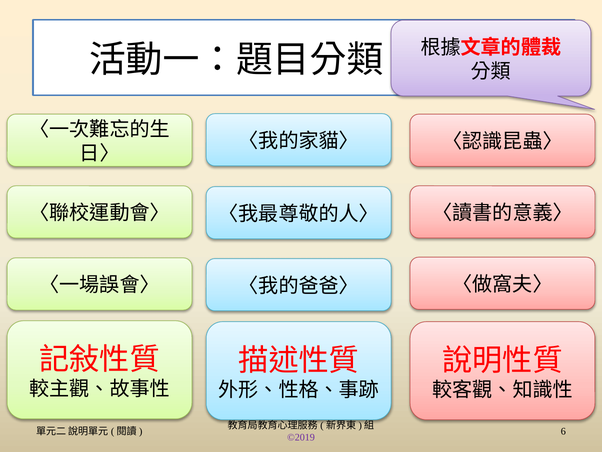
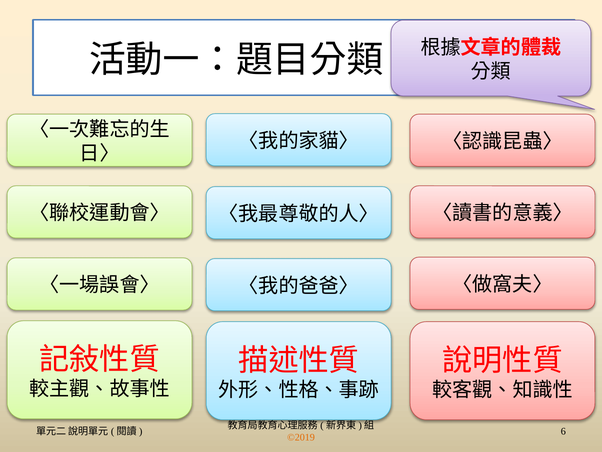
©2019 colour: purple -> orange
